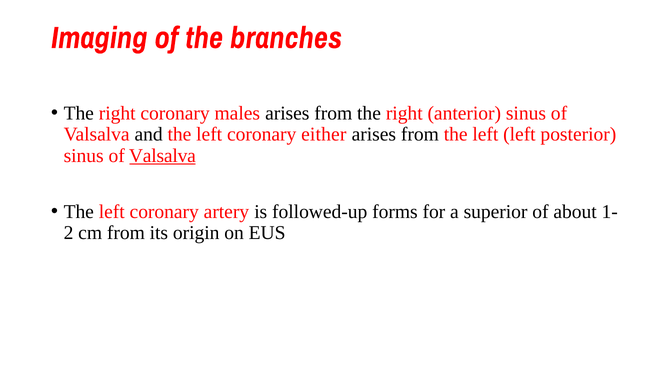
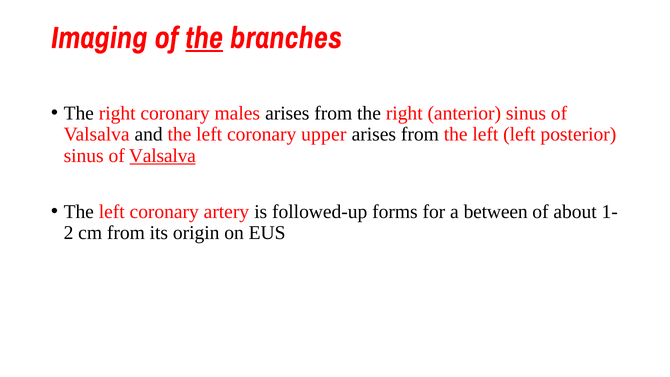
the at (204, 38) underline: none -> present
either: either -> upper
superior: superior -> between
